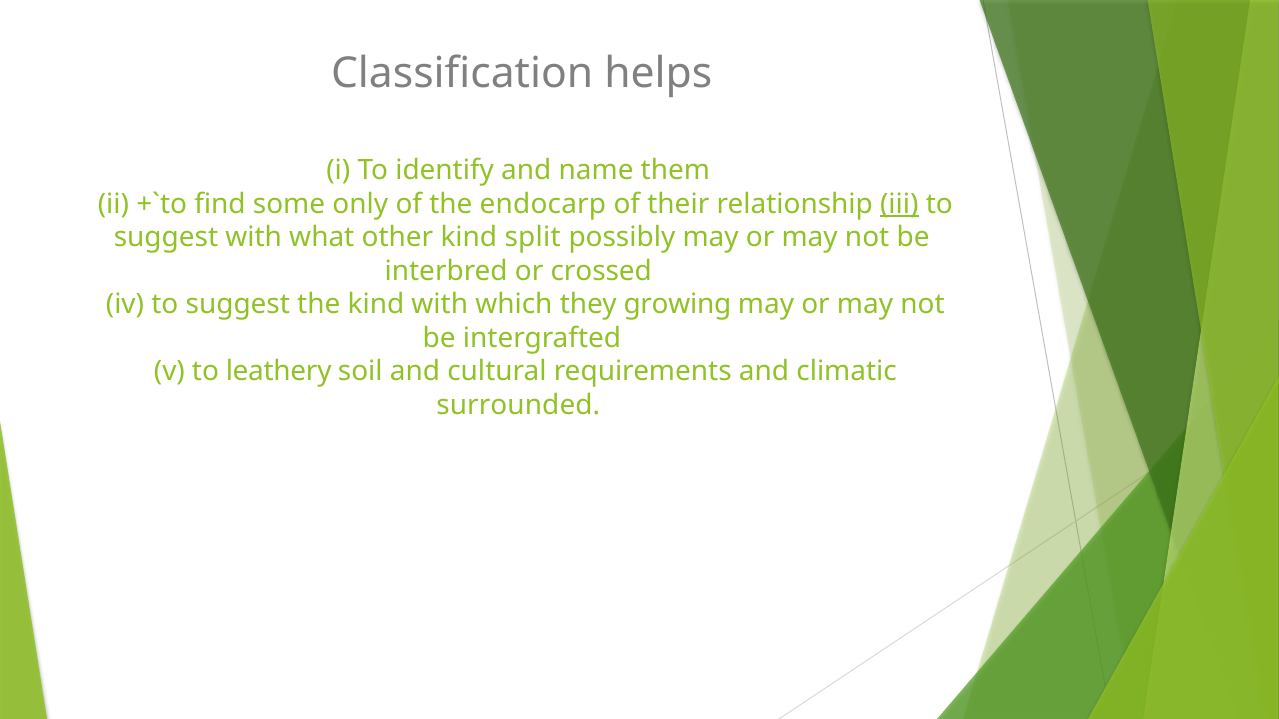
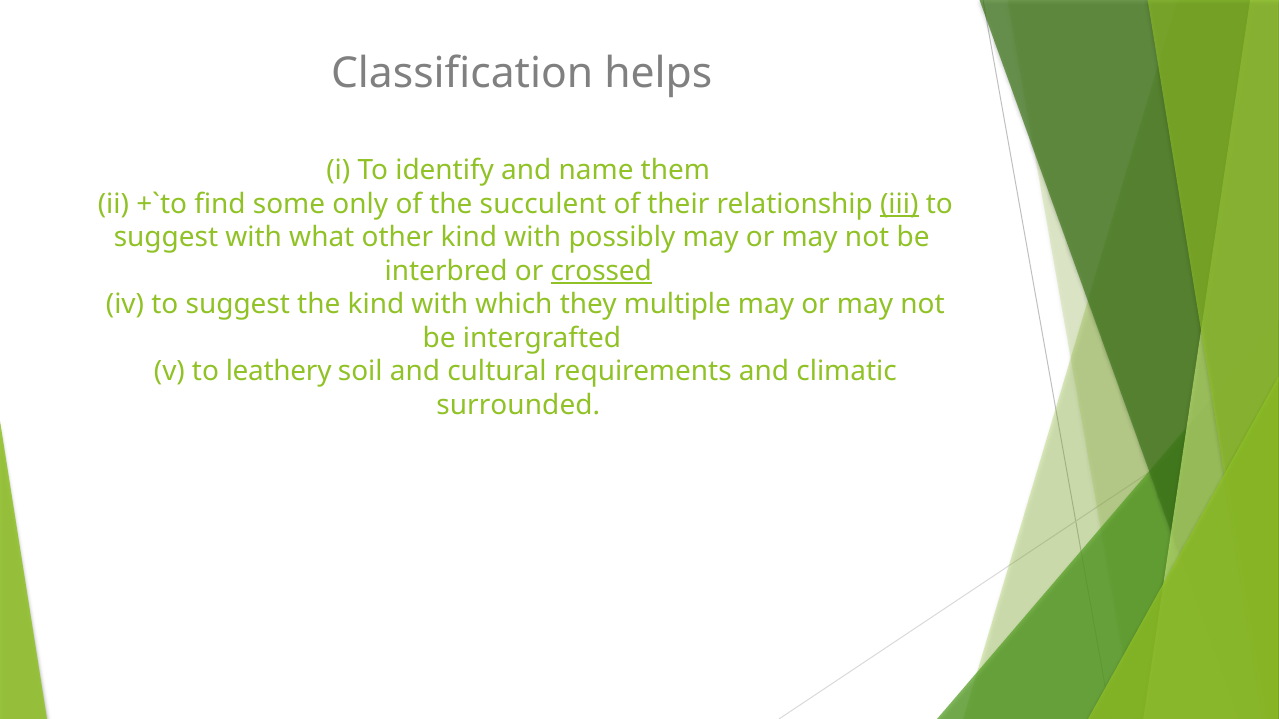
endocarp: endocarp -> succulent
other kind split: split -> with
crossed underline: none -> present
growing: growing -> multiple
